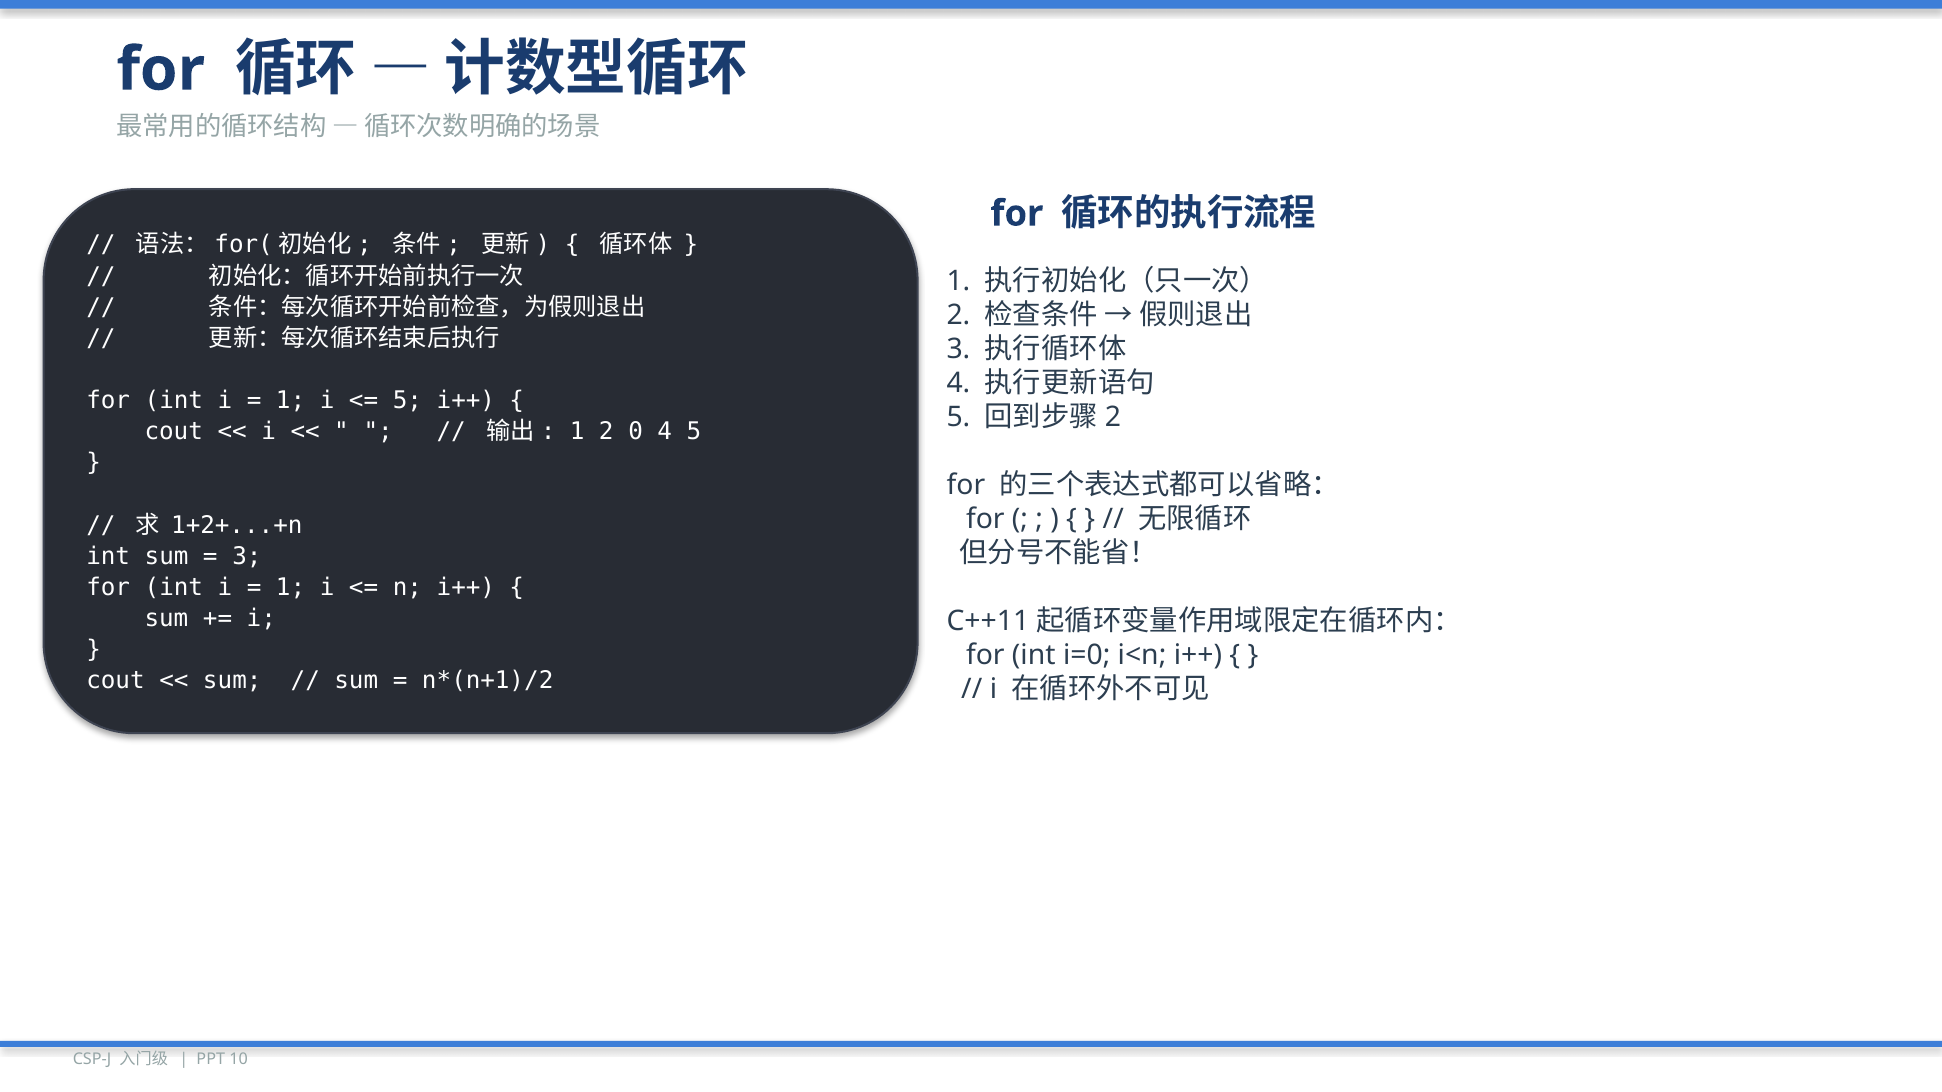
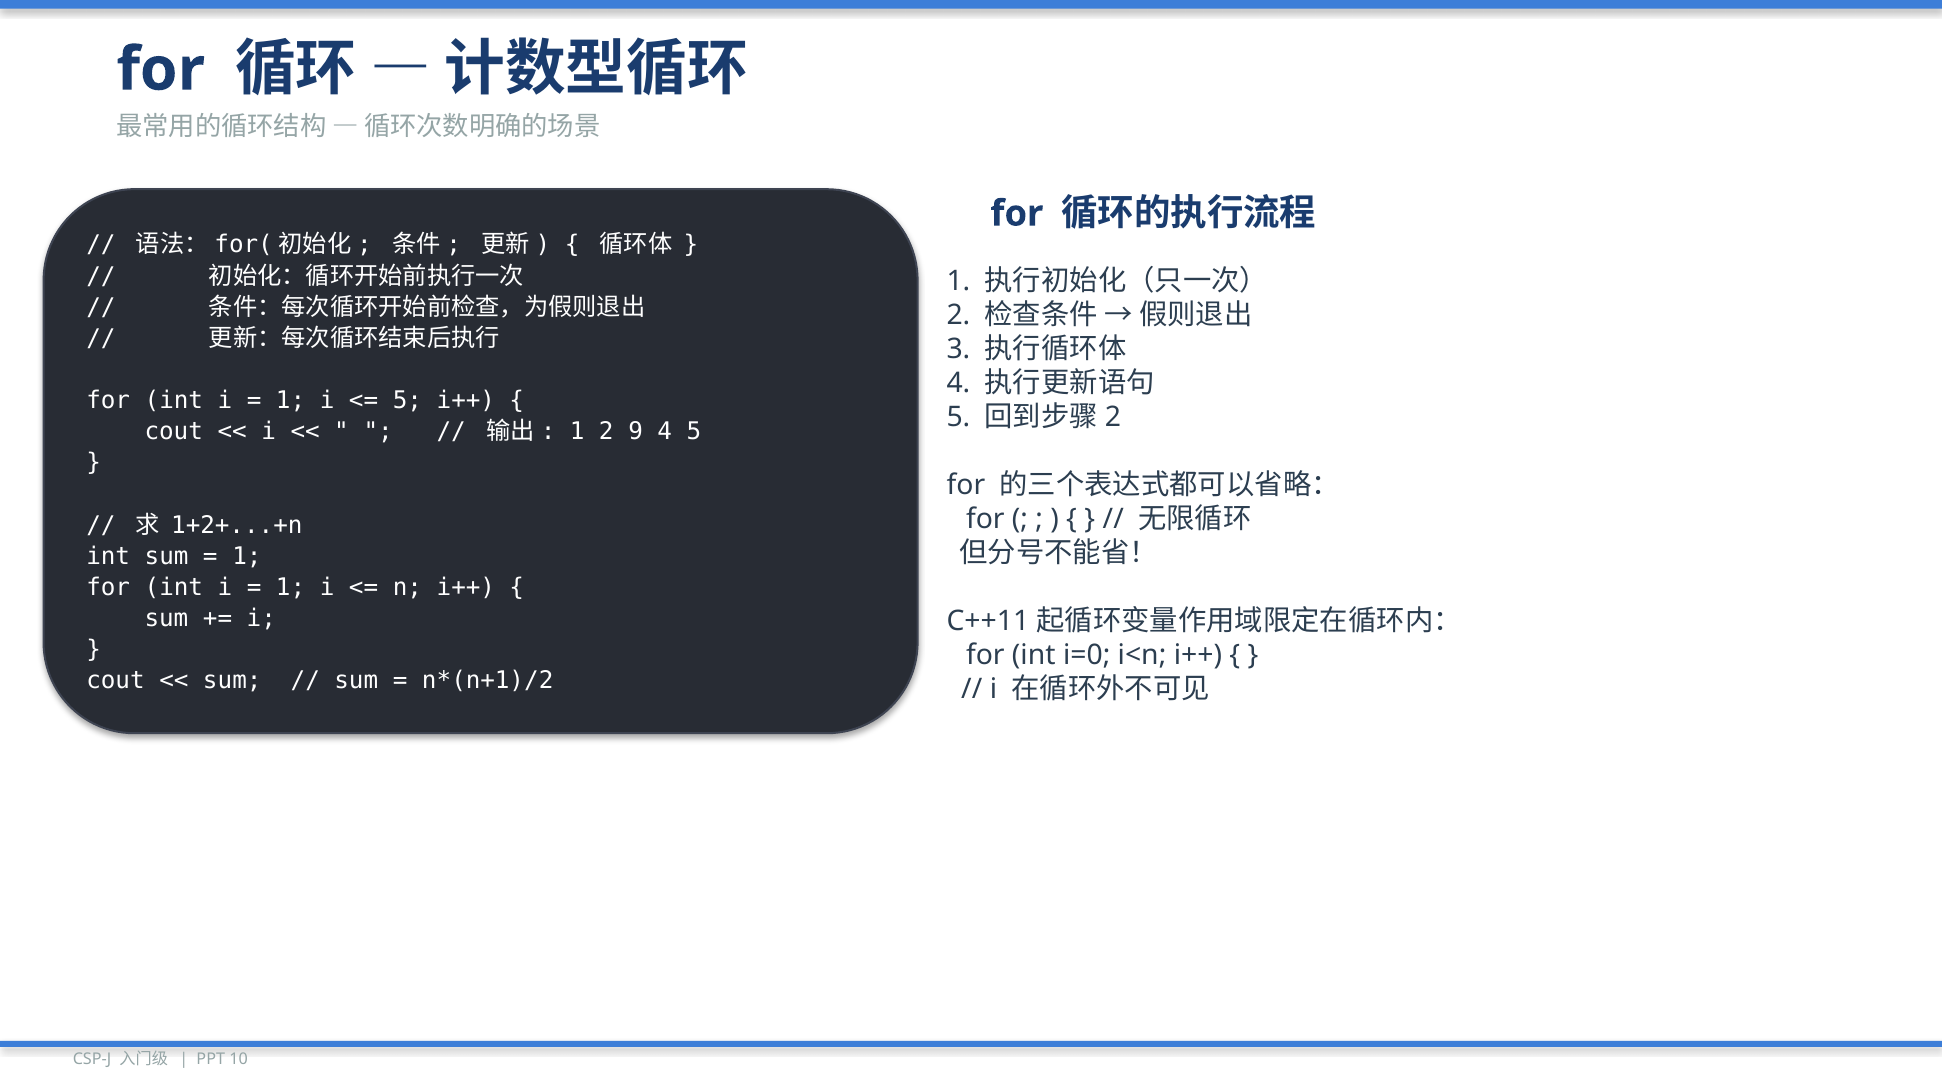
0: 0 -> 9
3 at (247, 556): 3 -> 1
